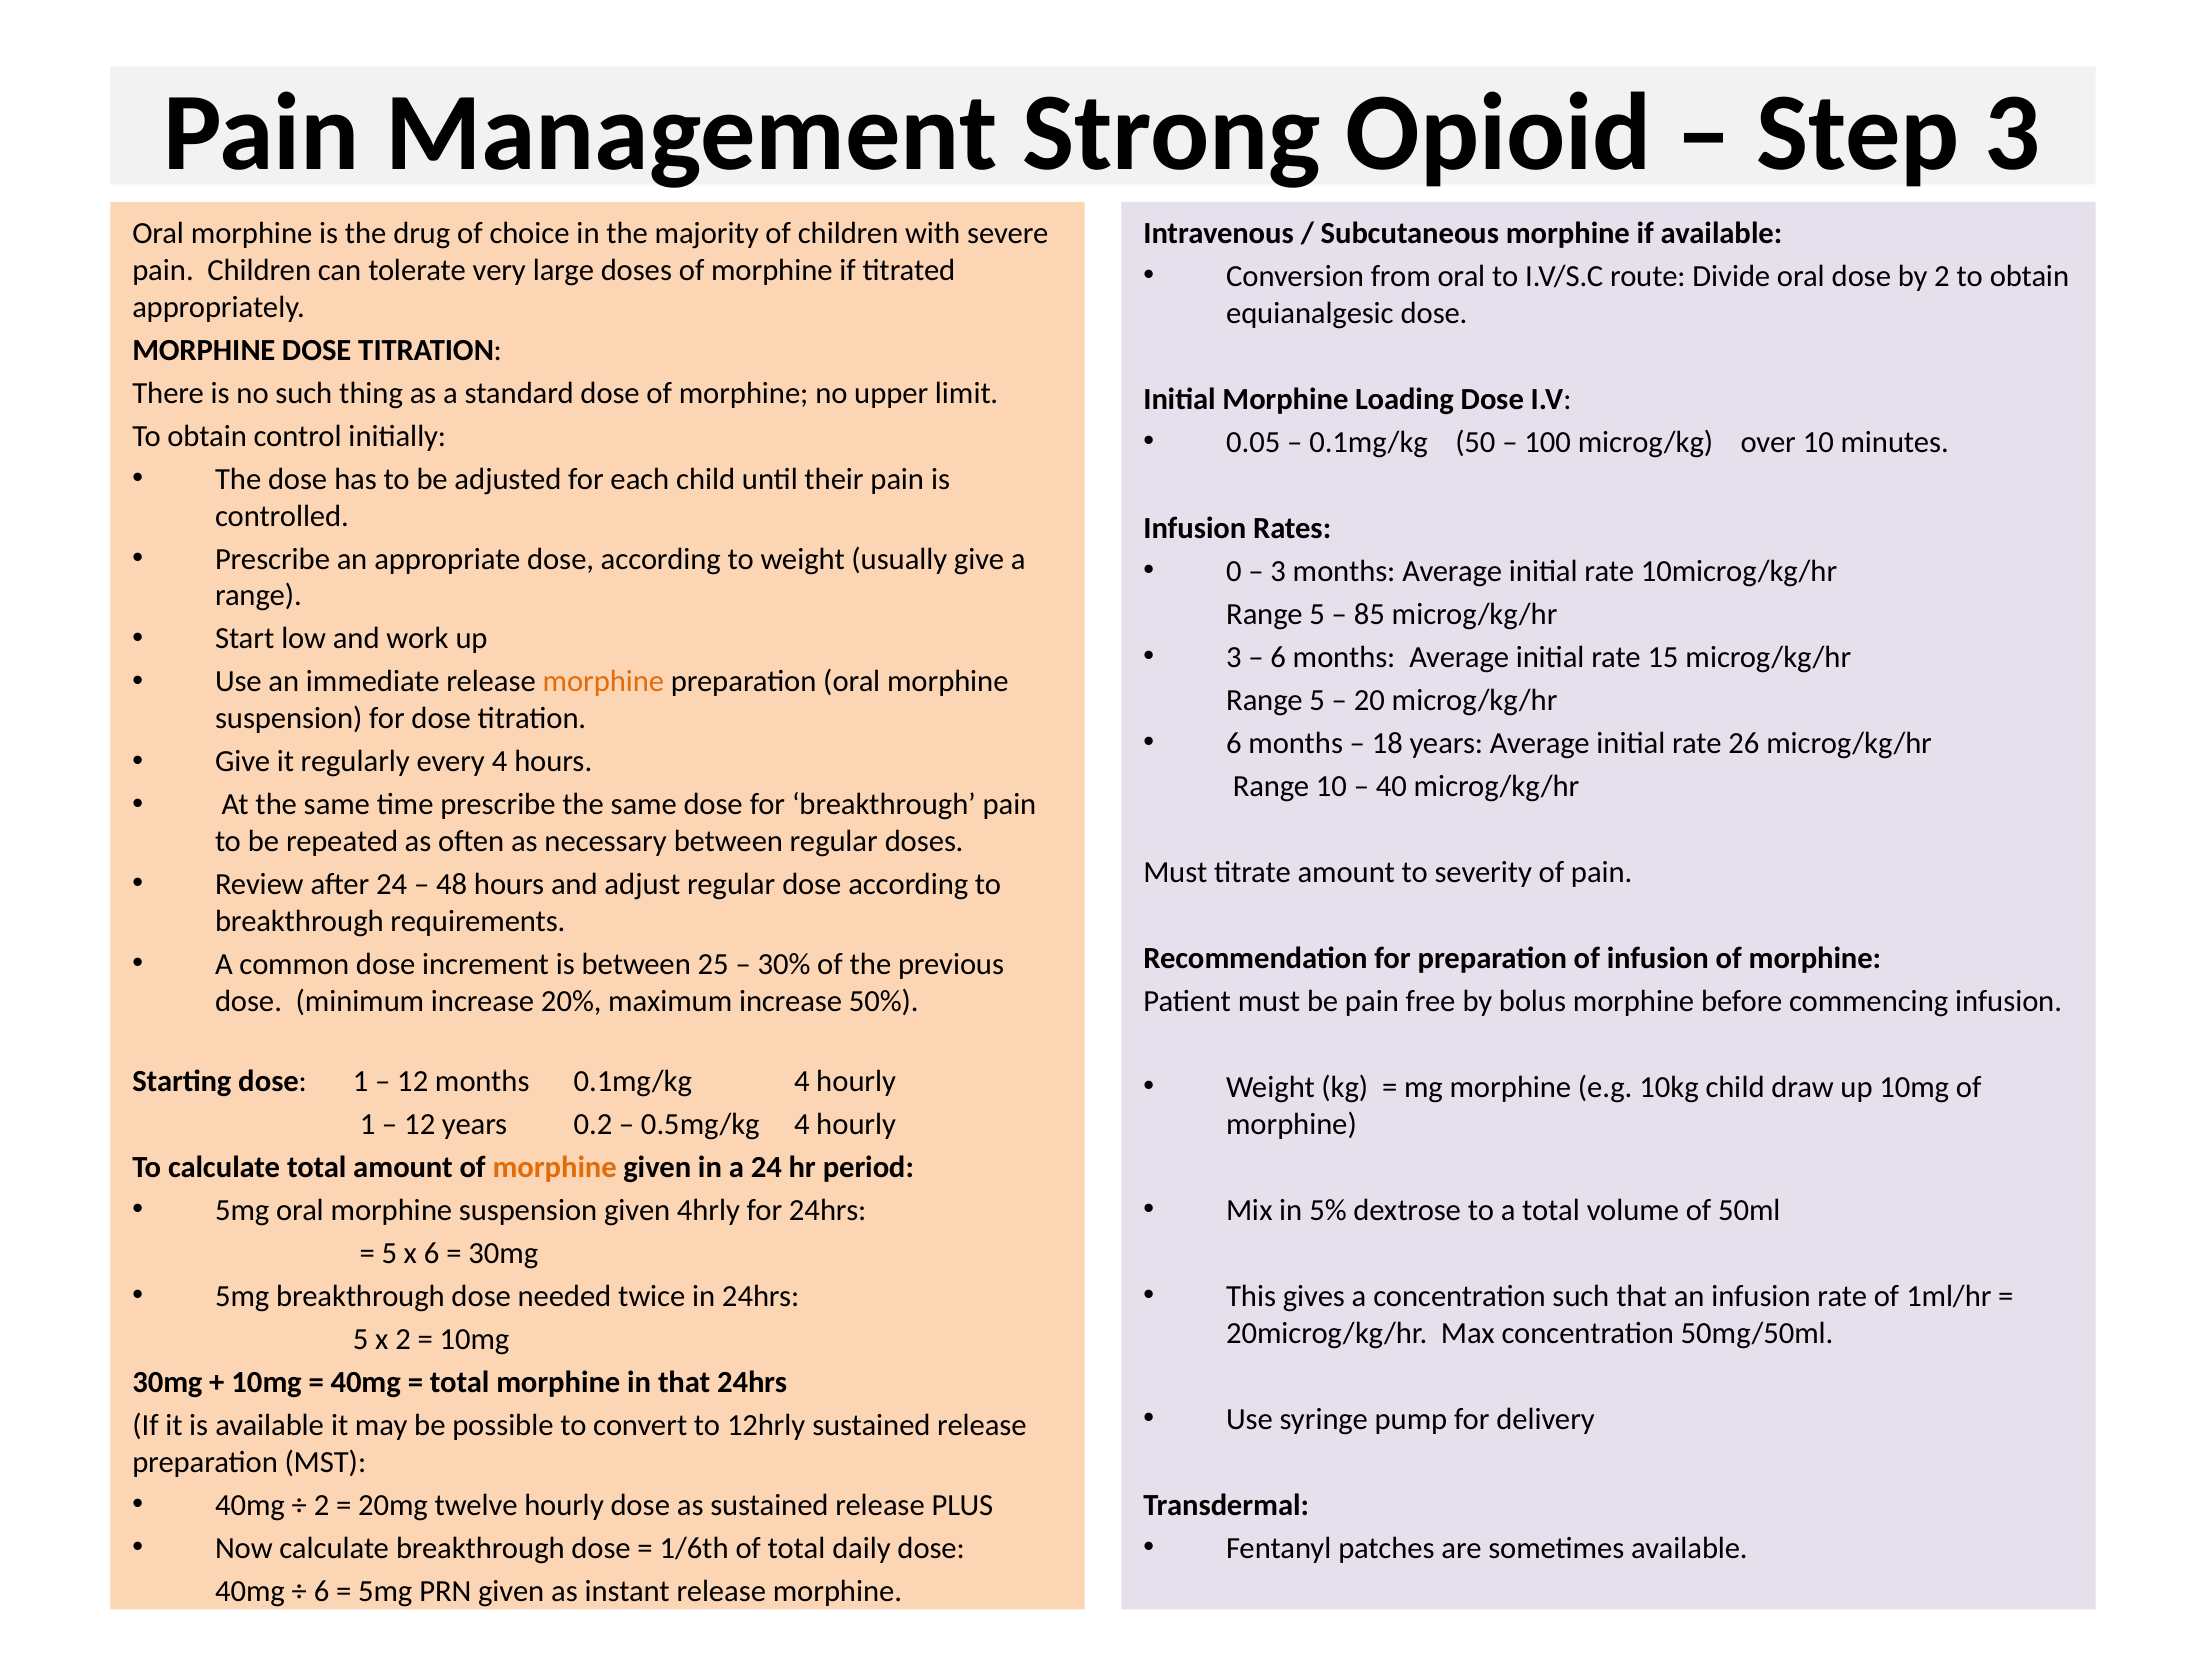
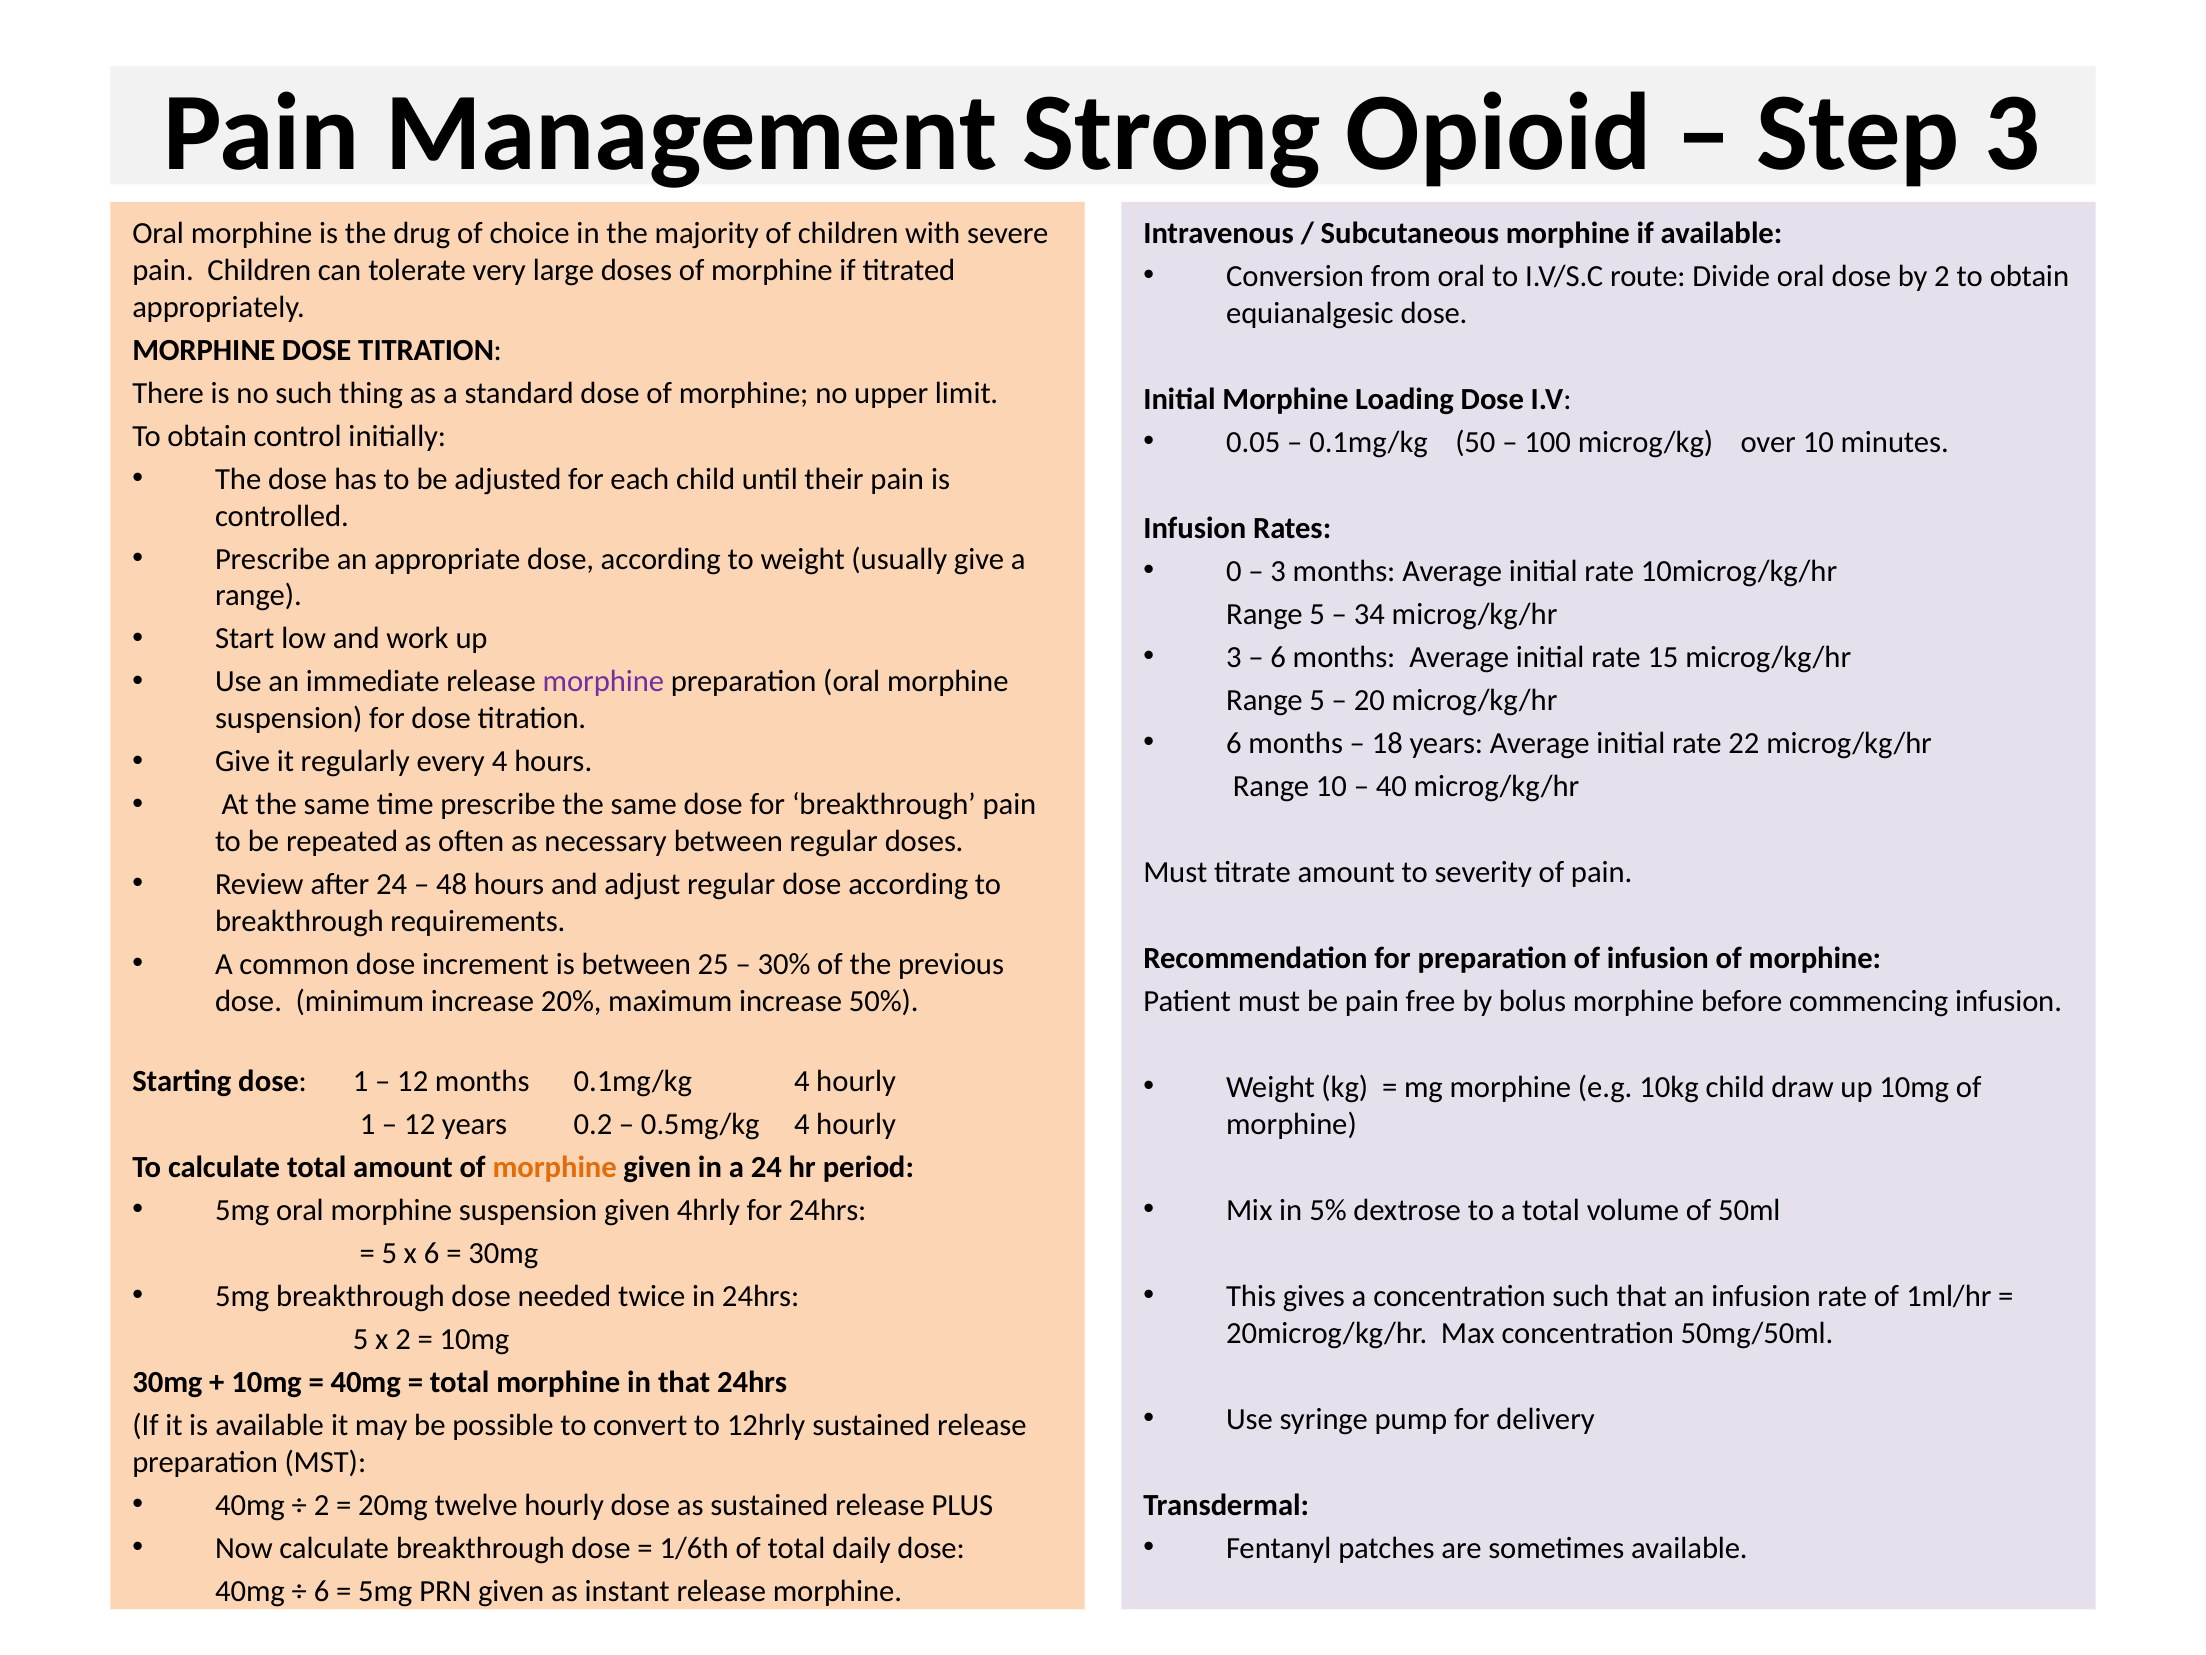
85: 85 -> 34
morphine at (603, 682) colour: orange -> purple
26: 26 -> 22
